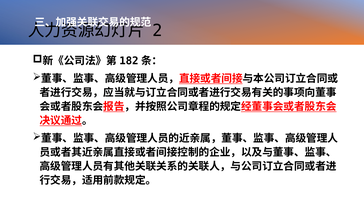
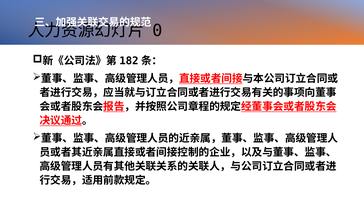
2: 2 -> 0
